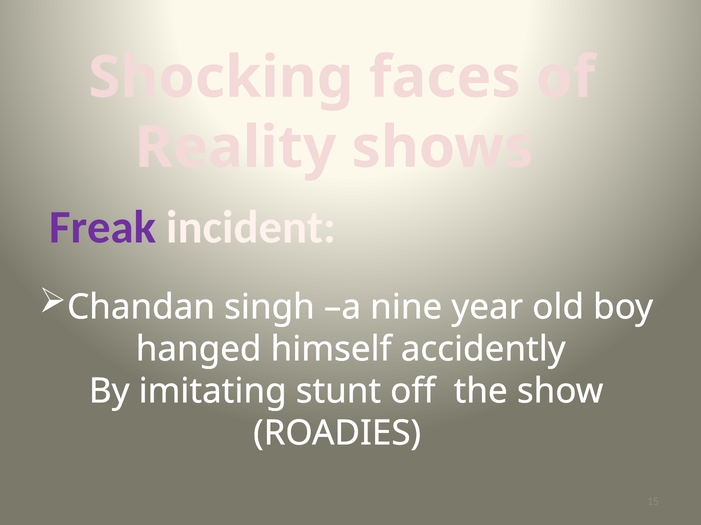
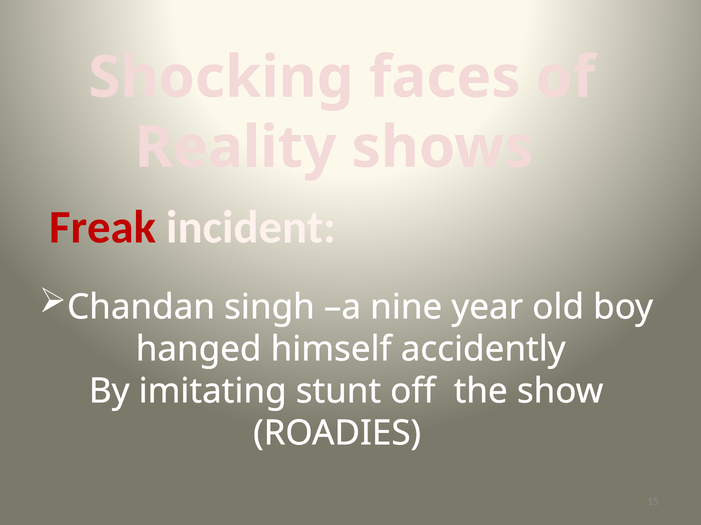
Freak colour: purple -> red
